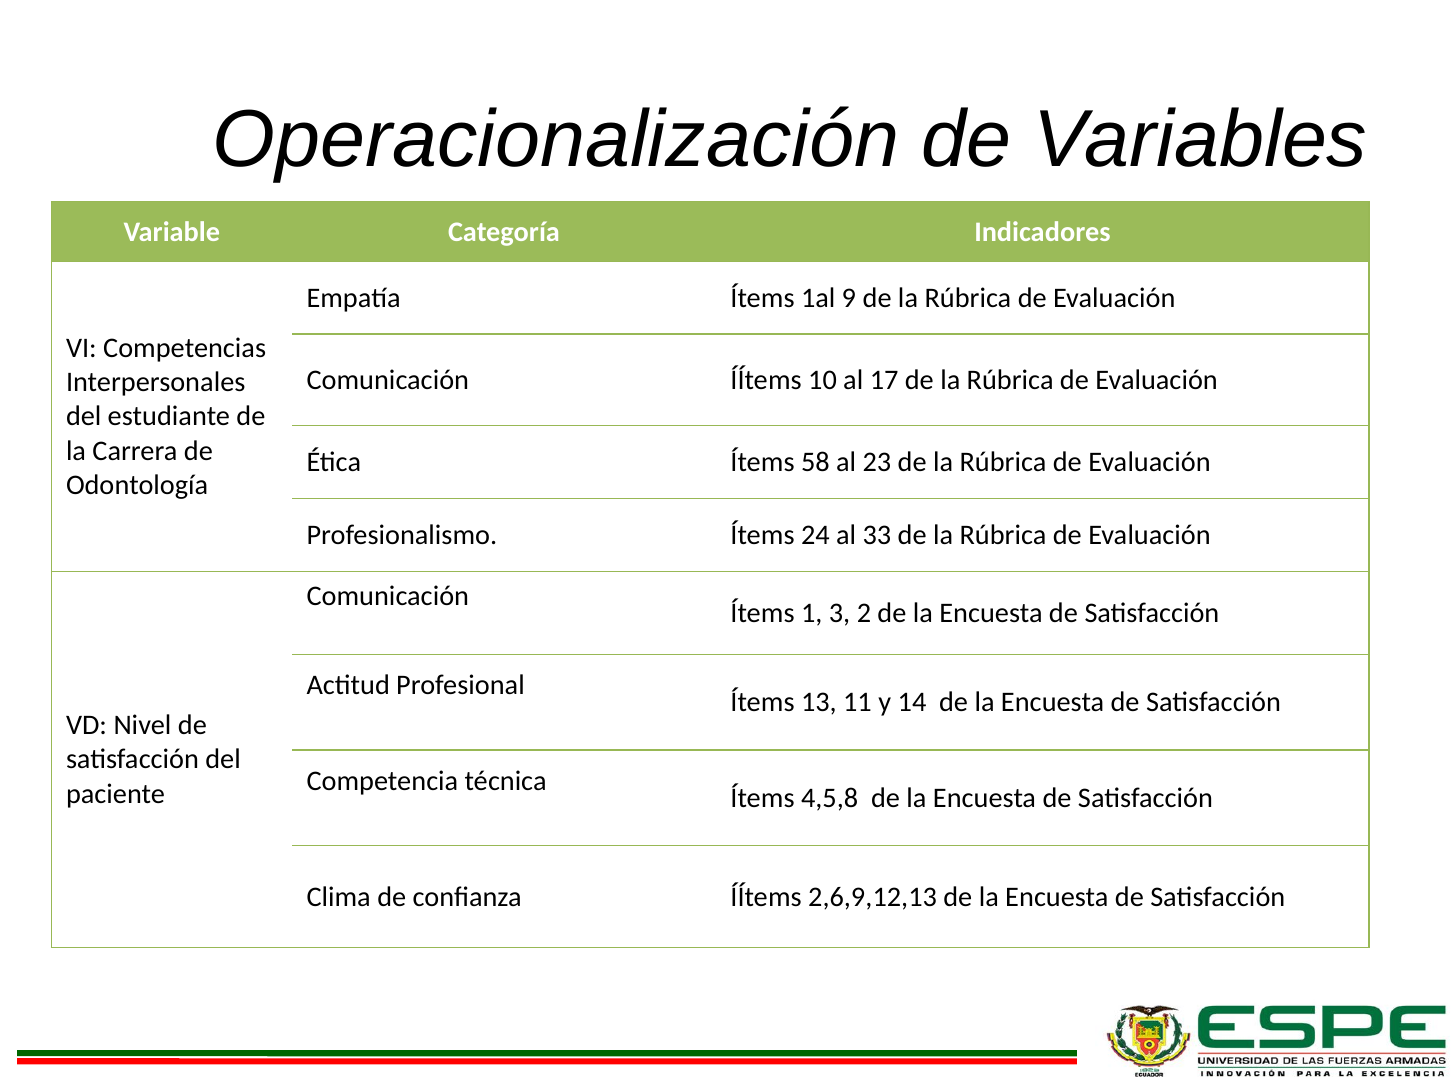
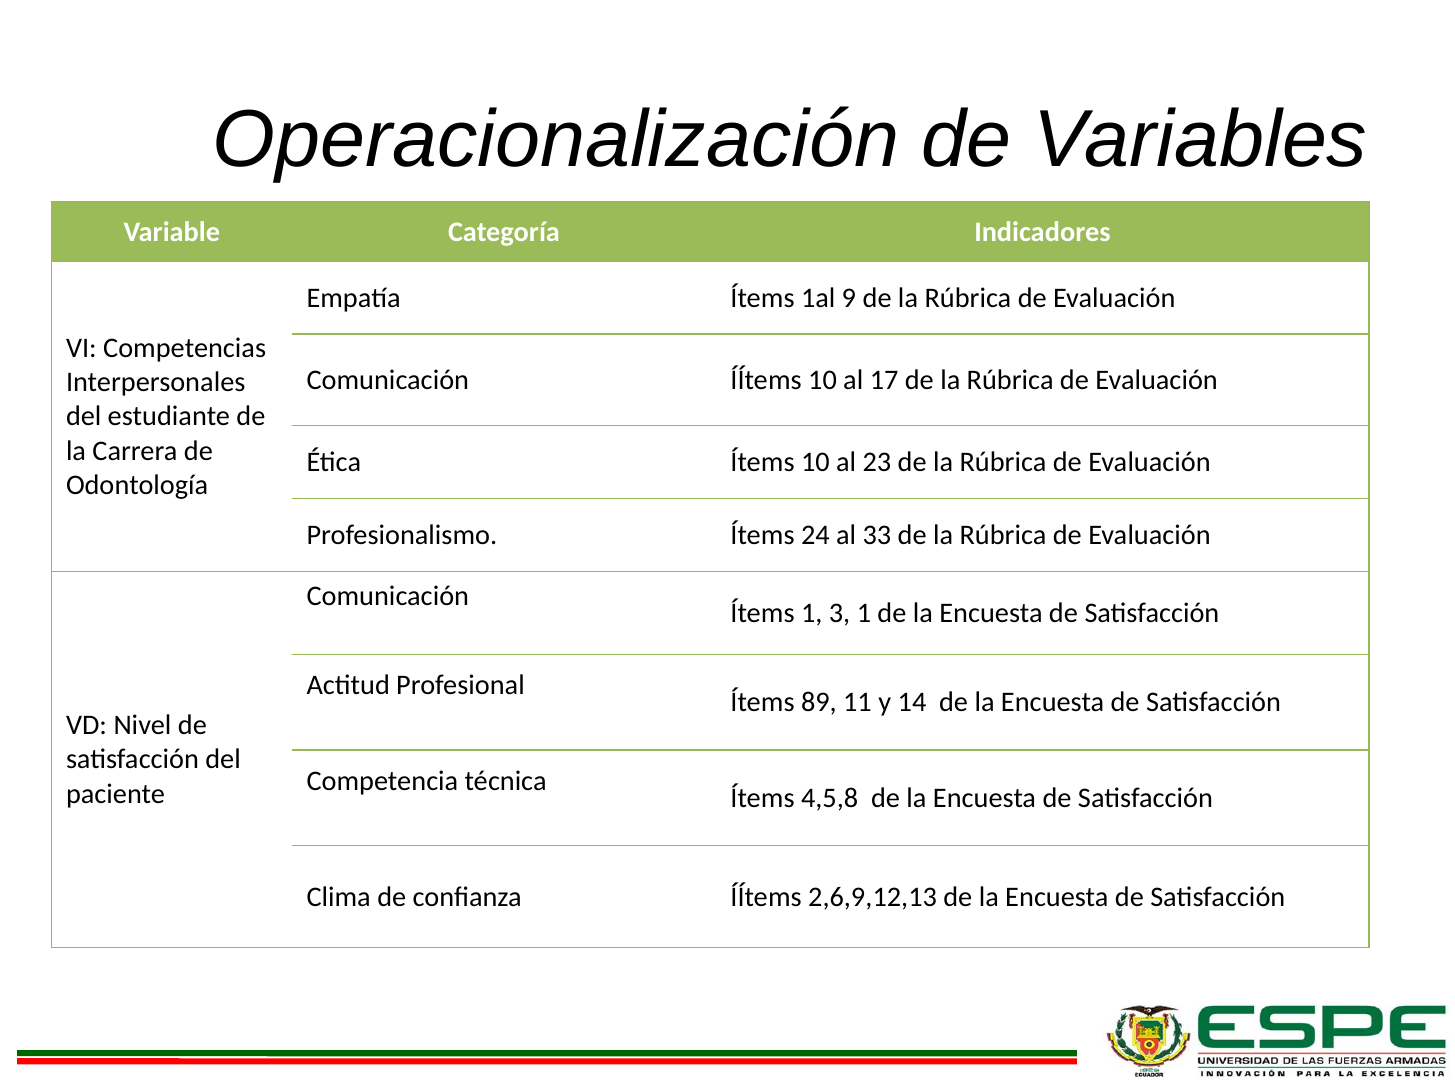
Ítems 58: 58 -> 10
3 2: 2 -> 1
13: 13 -> 89
